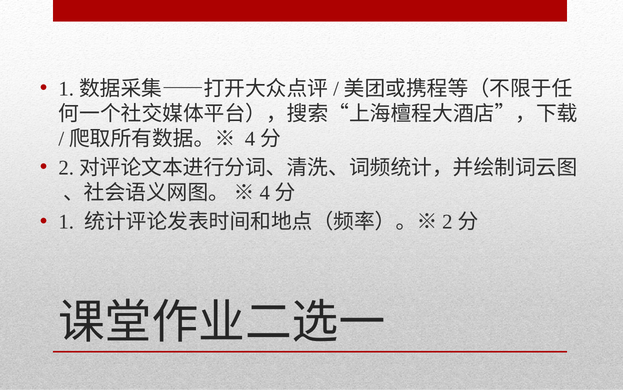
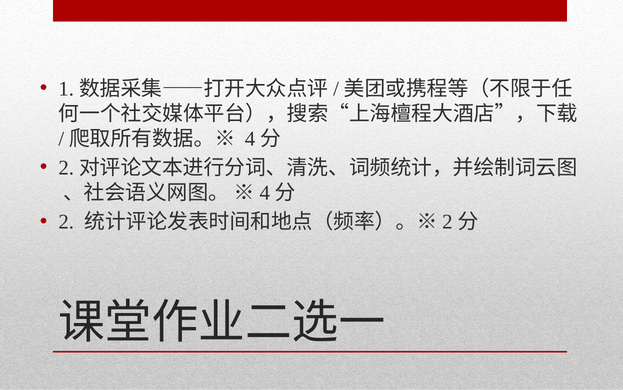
1: 1 -> 2
